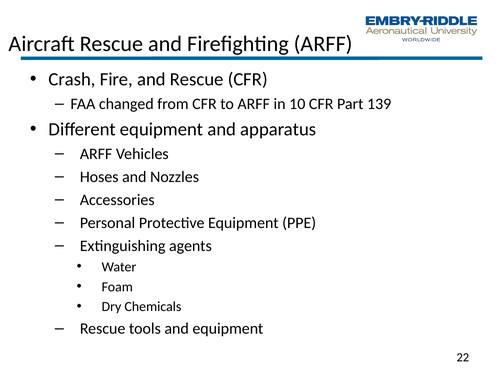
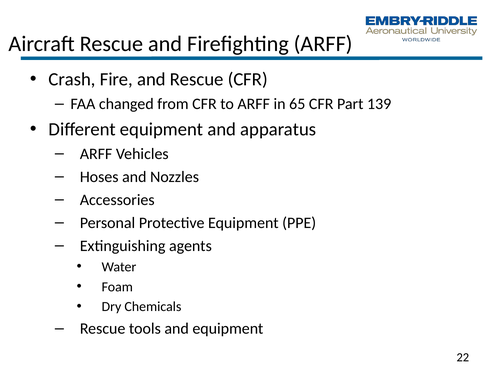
10: 10 -> 65
